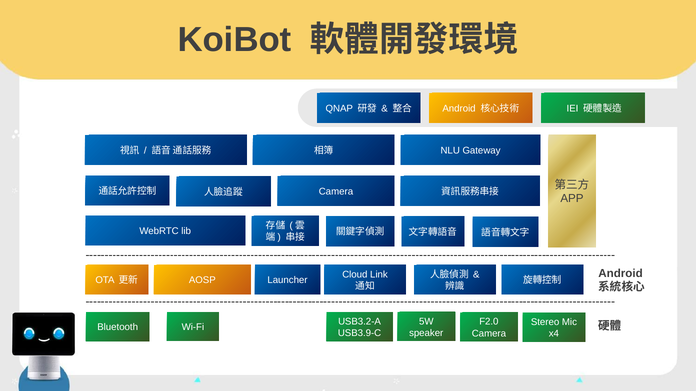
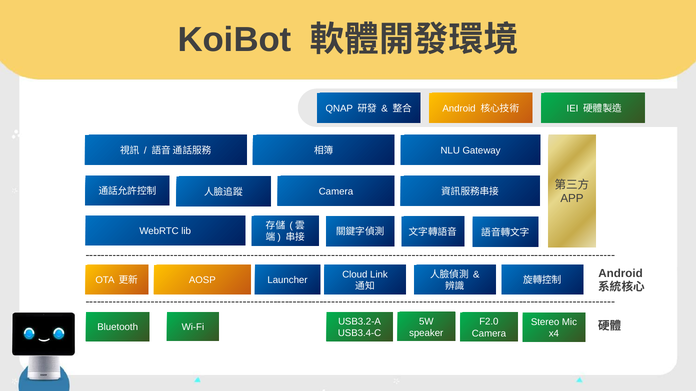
USB3.9-C: USB3.9-C -> USB3.4-C
